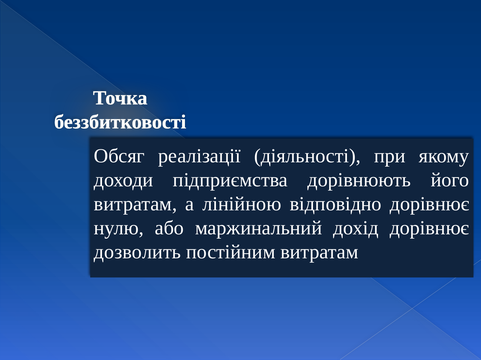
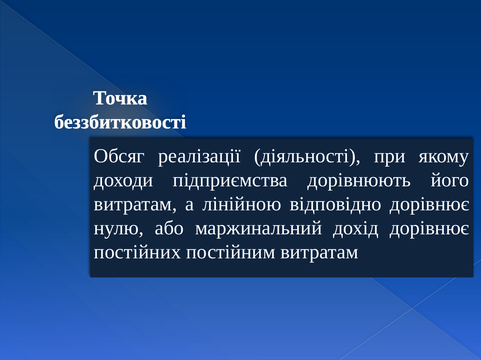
дозволить: дозволить -> постійних
